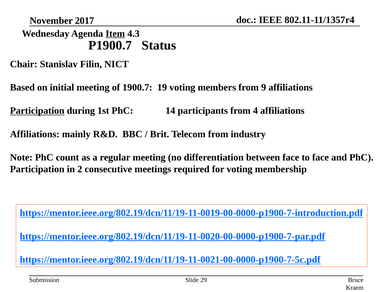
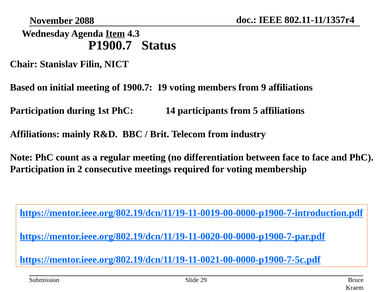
2017: 2017 -> 2088
Participation at (37, 111) underline: present -> none
4: 4 -> 5
